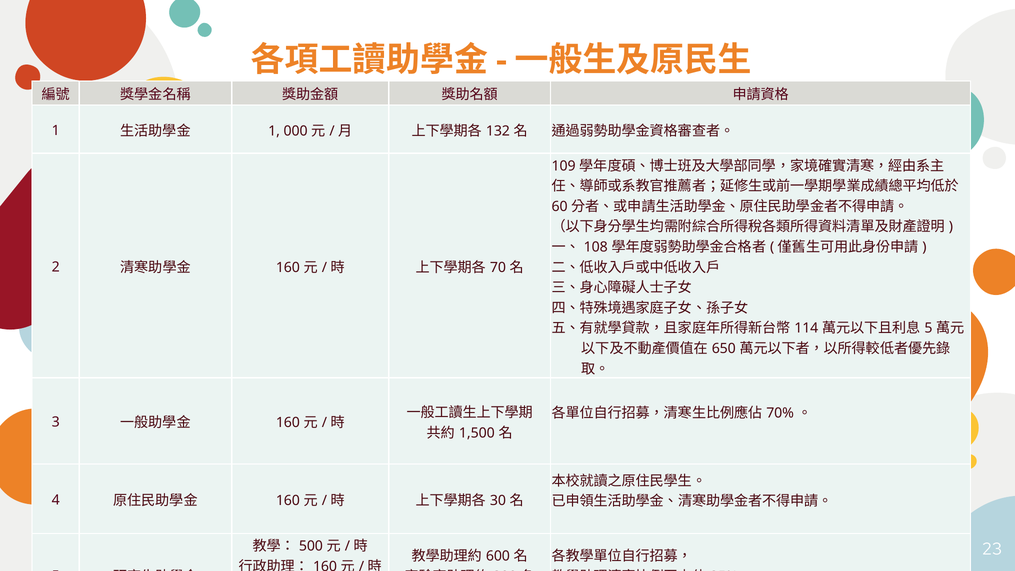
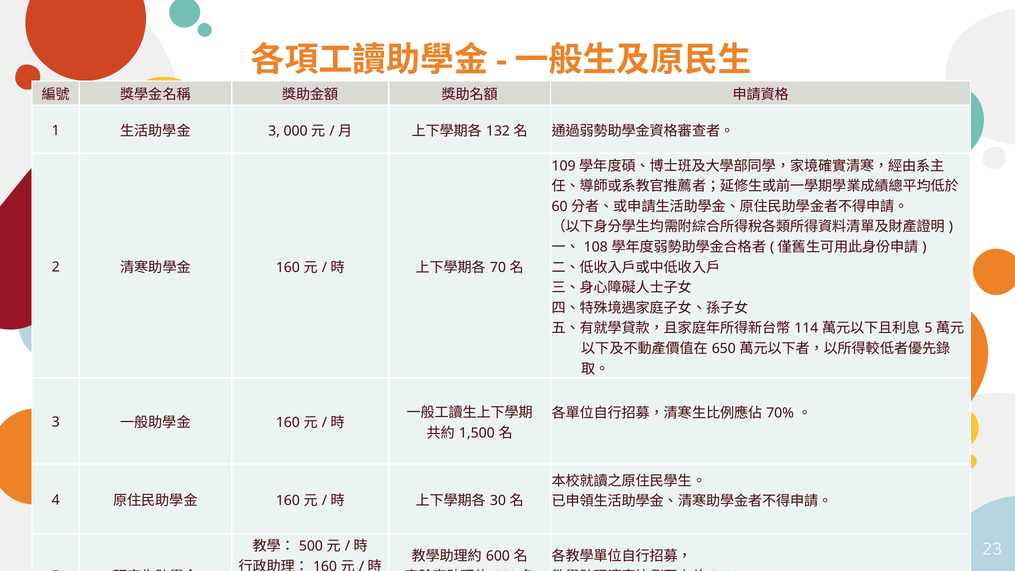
1 at (274, 131): 1 -> 3
